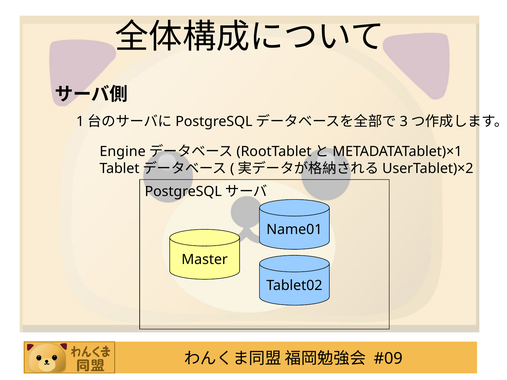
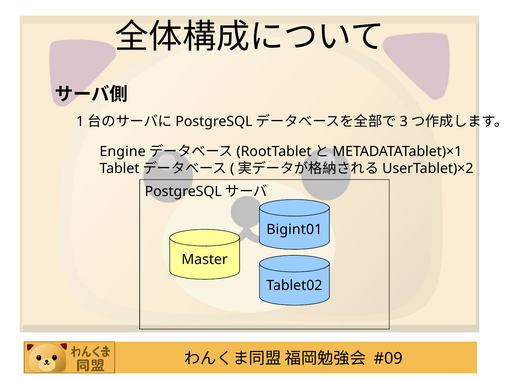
Name01: Name01 -> Bigint01
